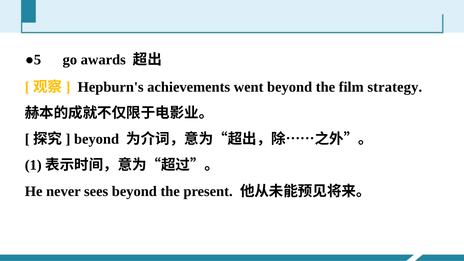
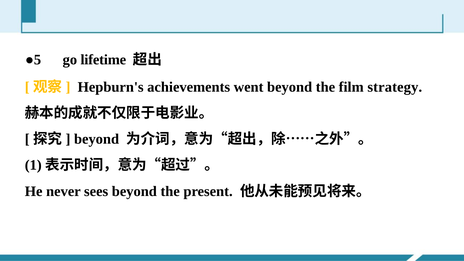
awards: awards -> lifetime
